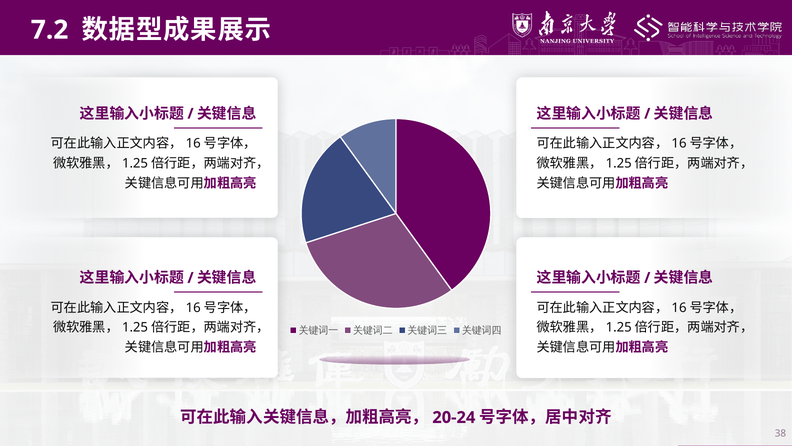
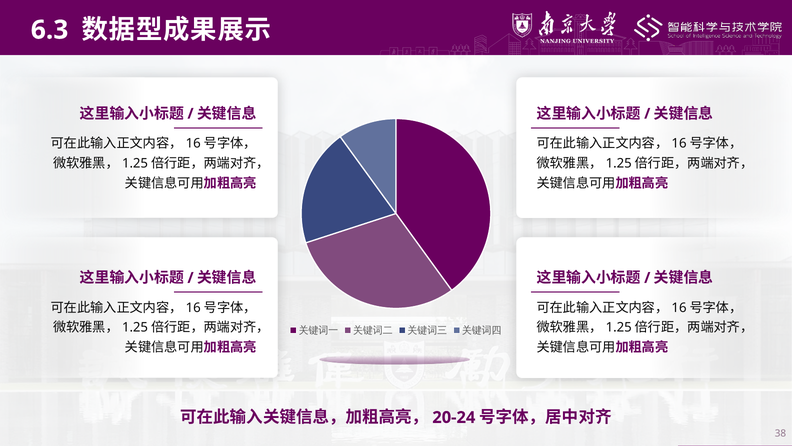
7.2: 7.2 -> 6.3
